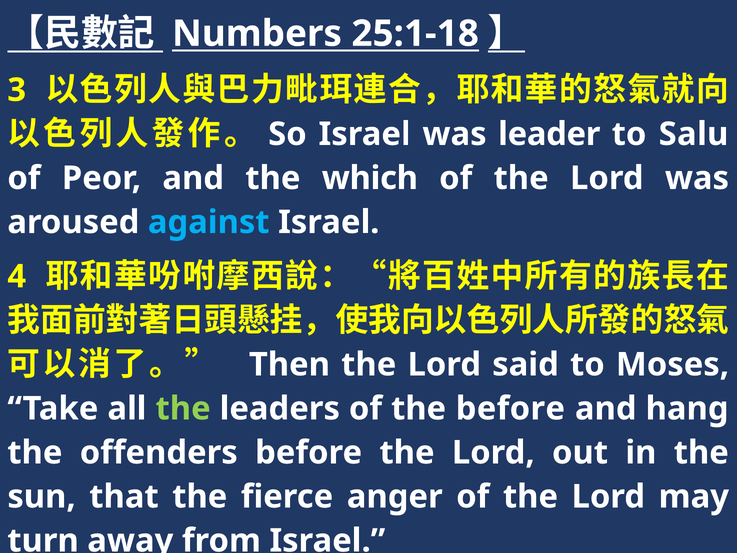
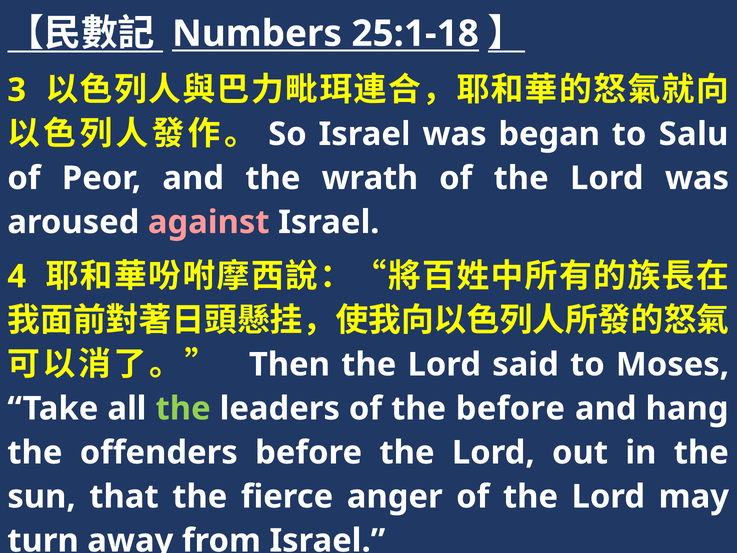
leader: leader -> began
which: which -> wrath
against colour: light blue -> pink
